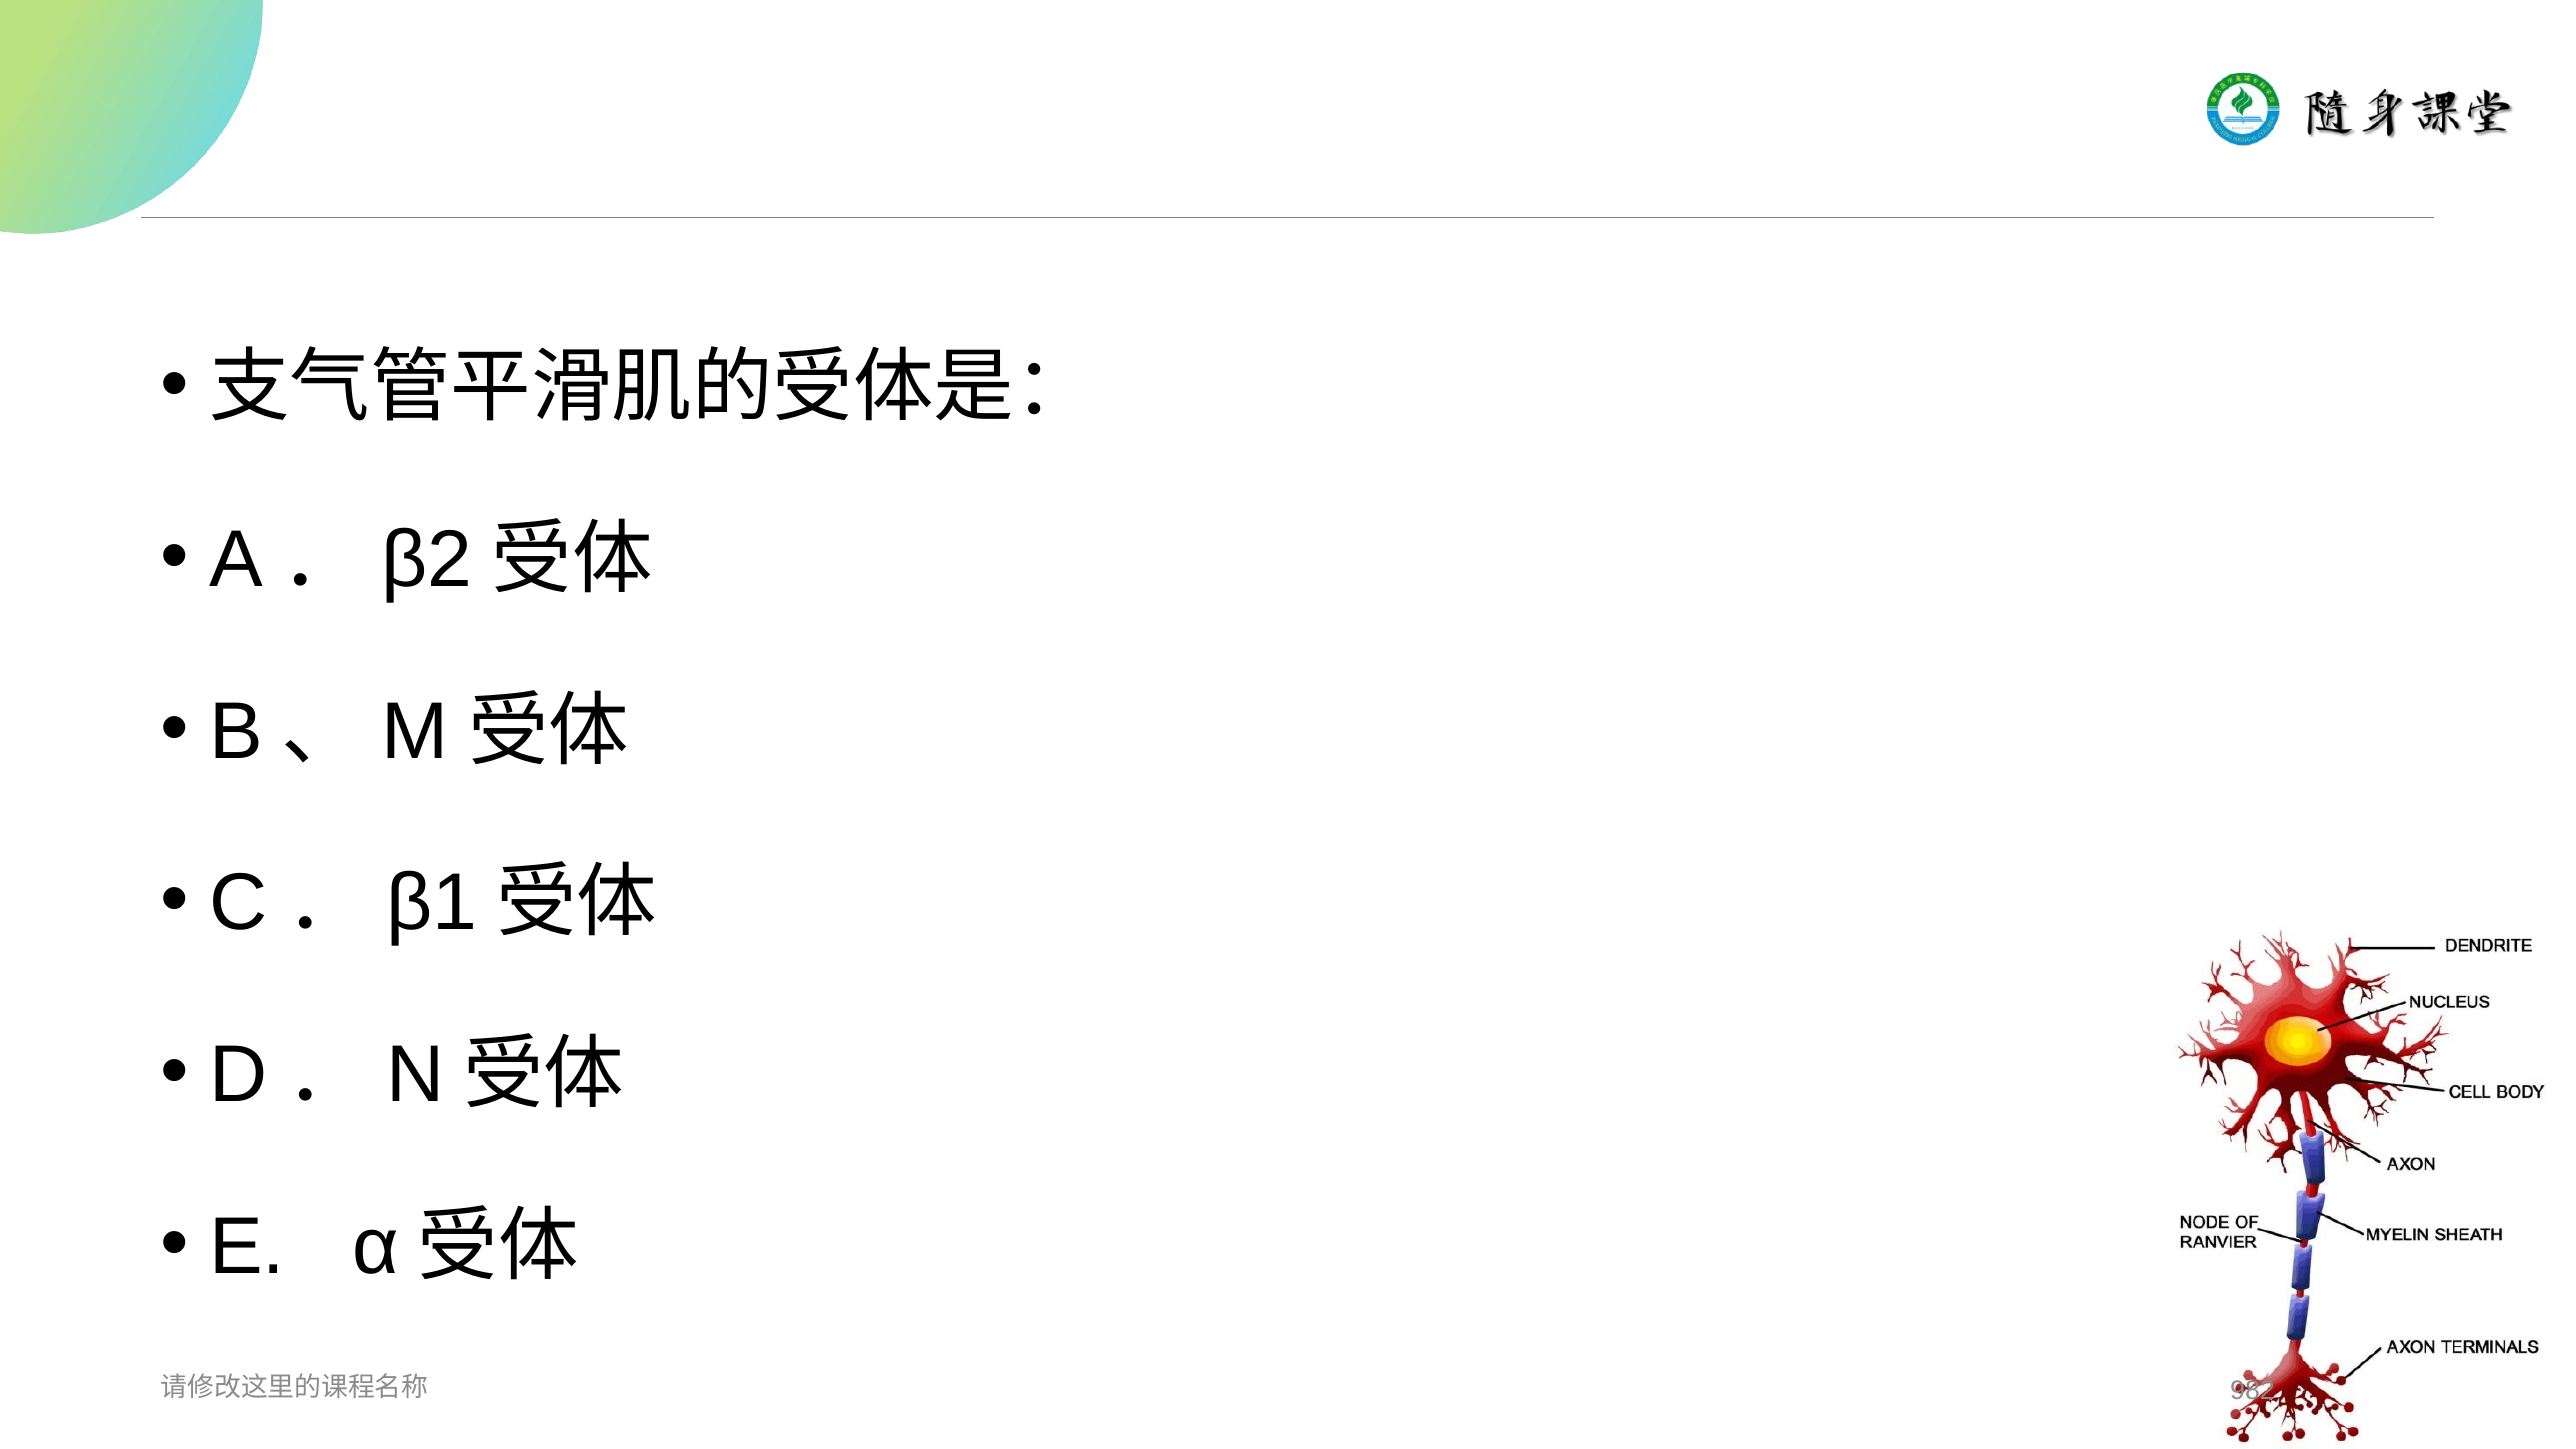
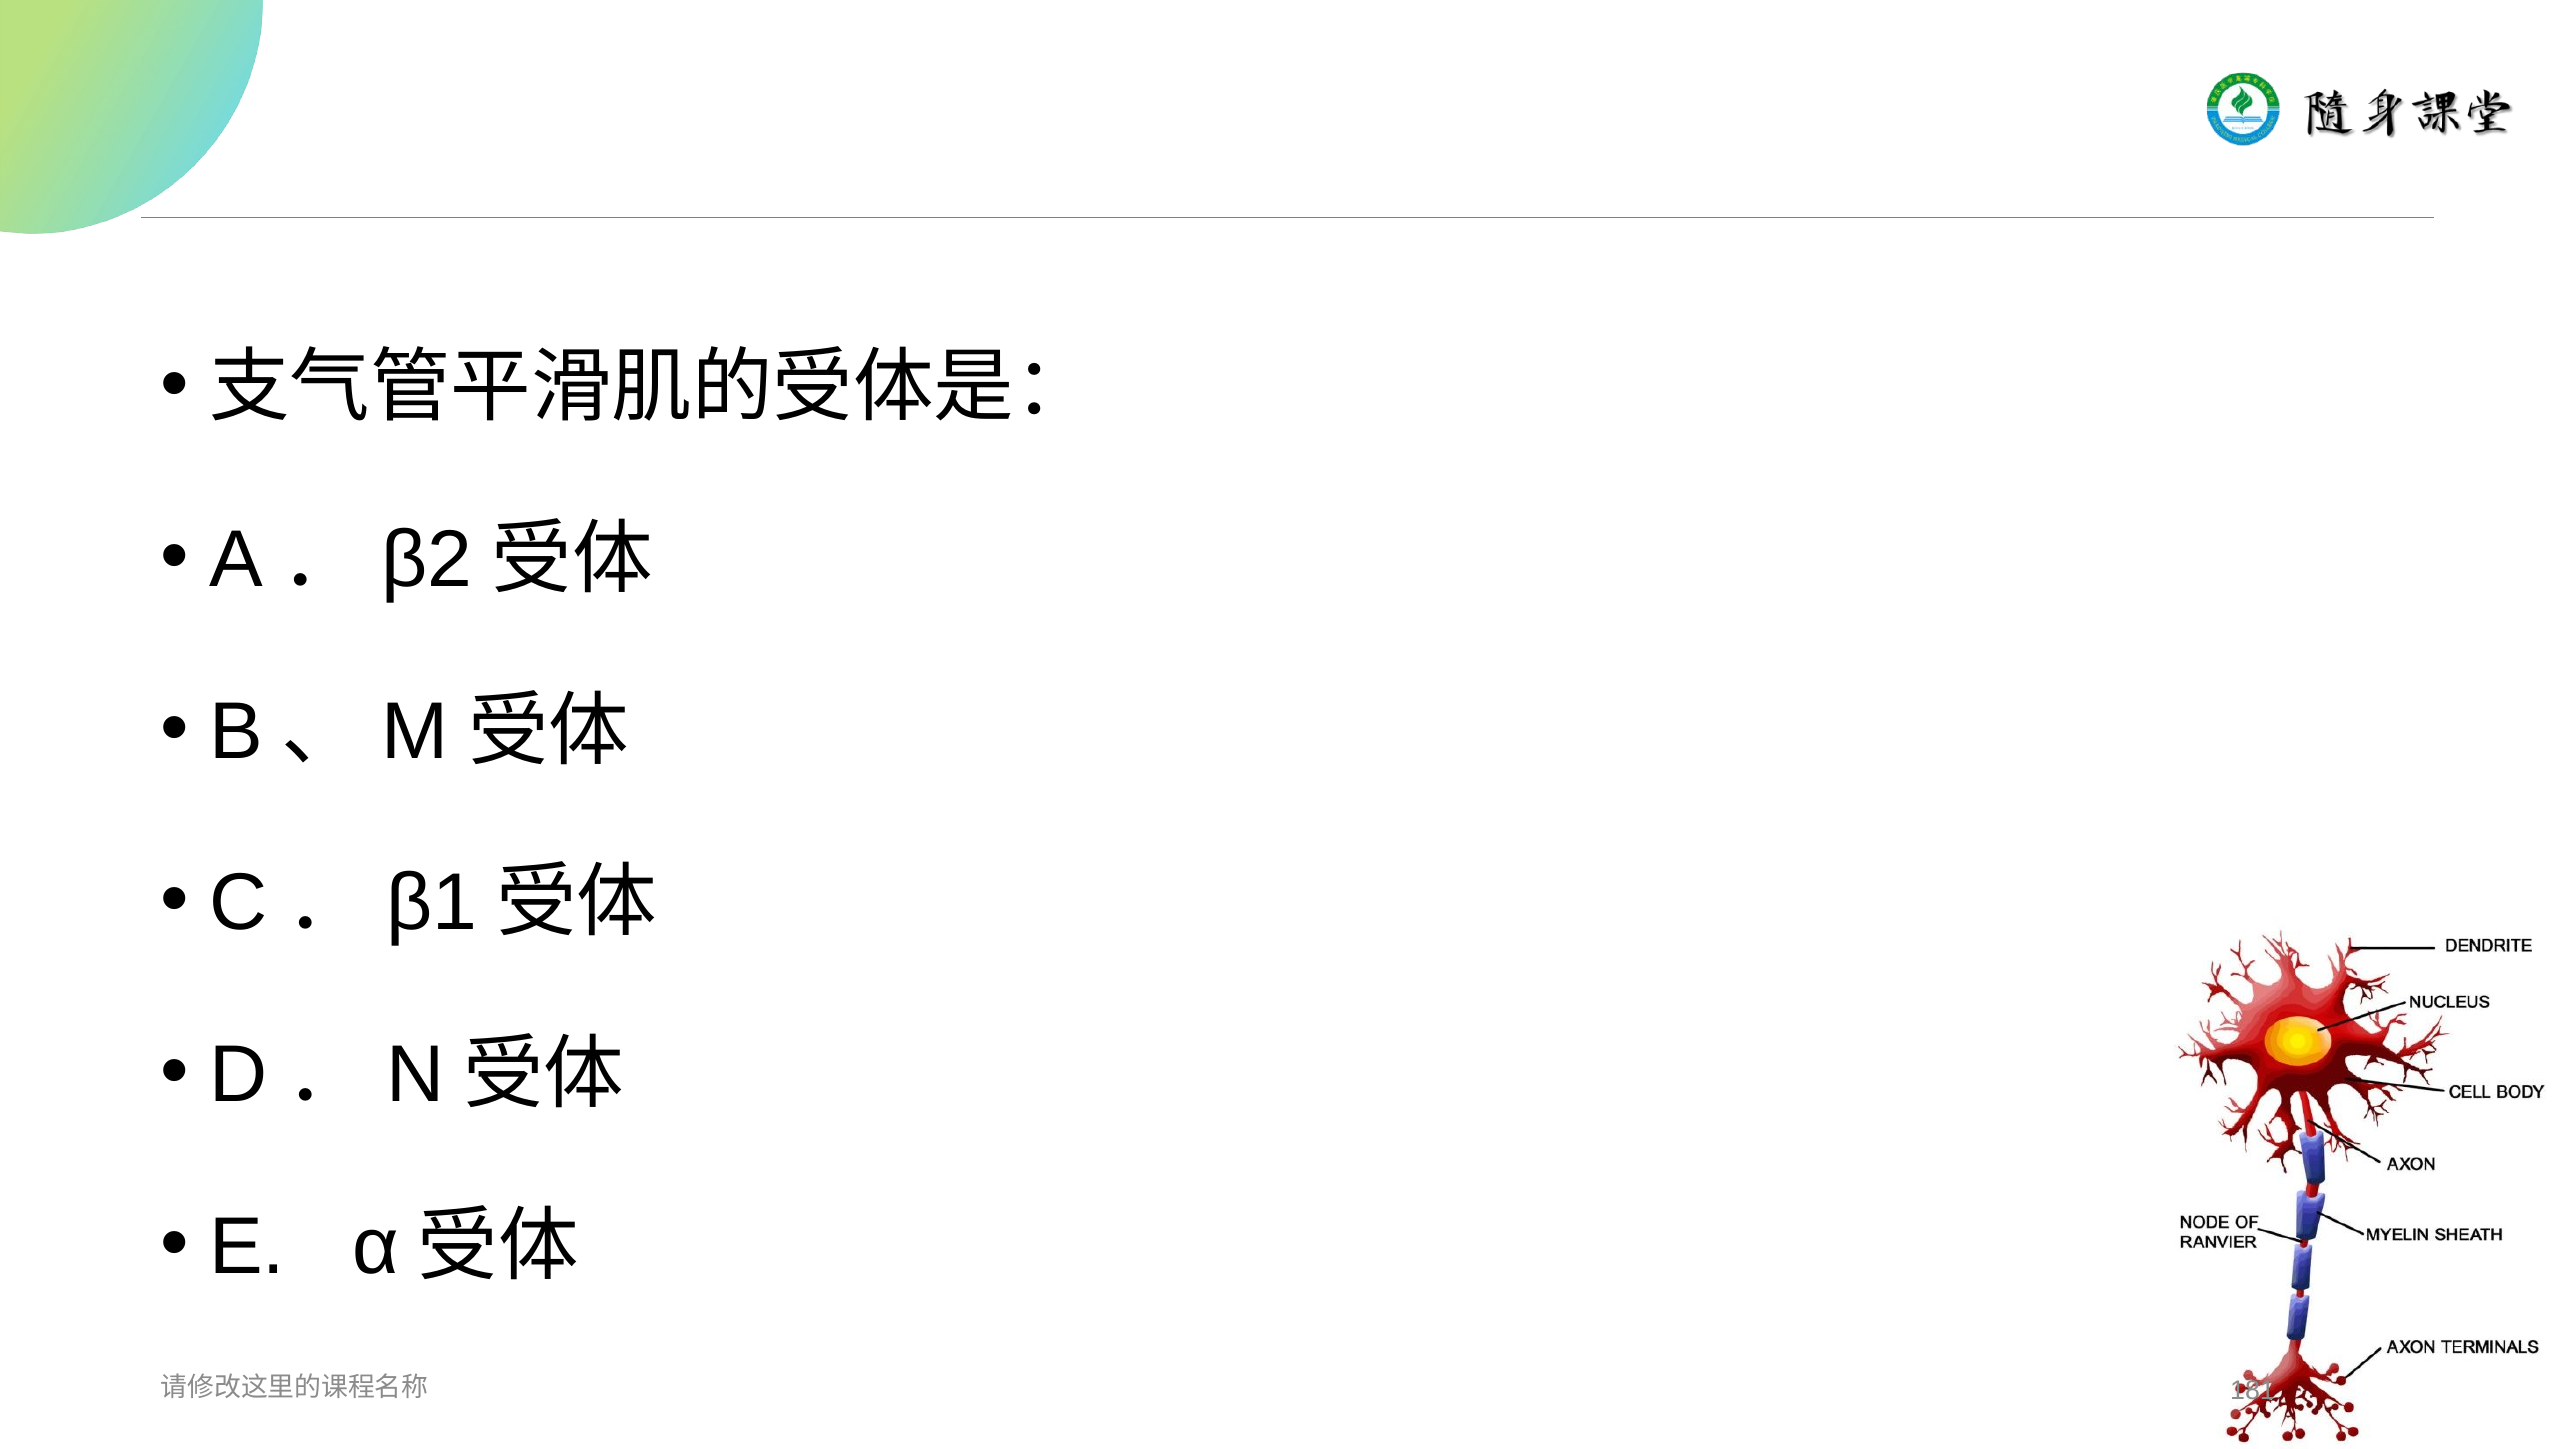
982: 982 -> 181
